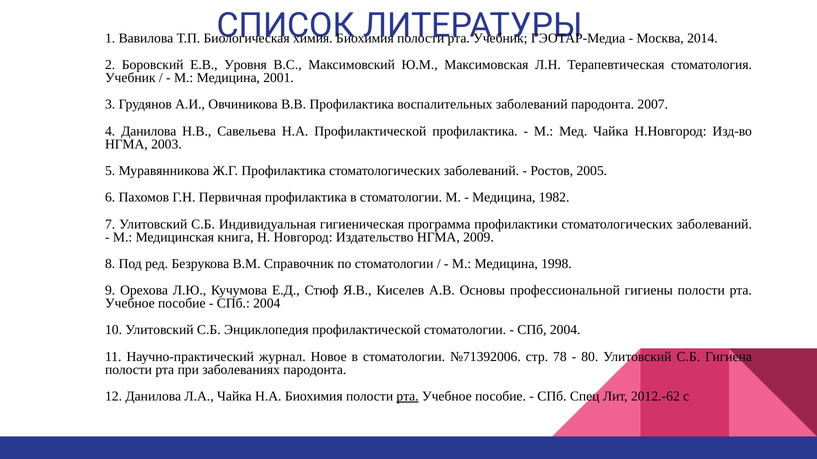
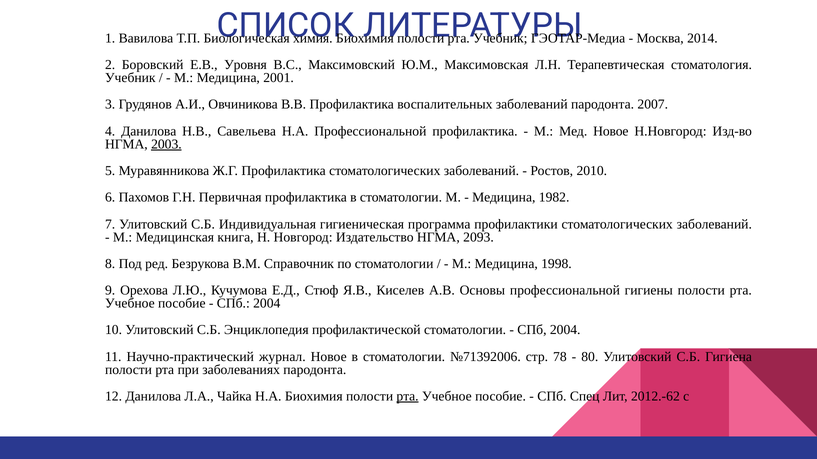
Н.А Профилактической: Профилактической -> Профессиональной
Мед Чайка: Чайка -> Новое
2003 underline: none -> present
2005: 2005 -> 2010
2009: 2009 -> 2093
